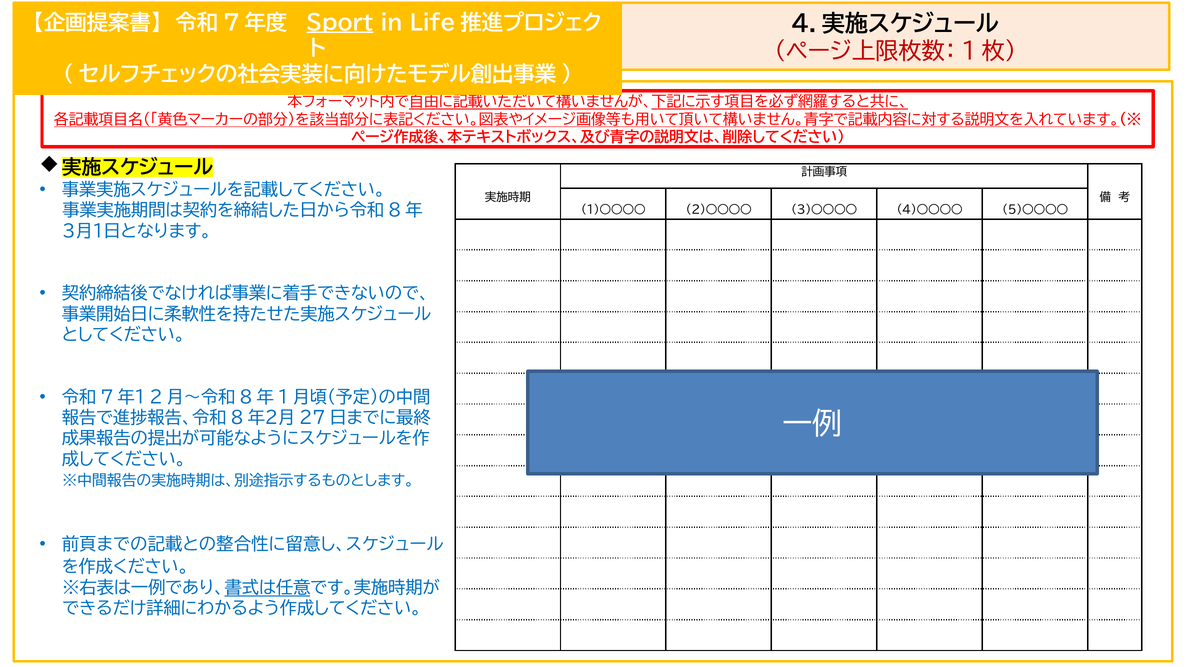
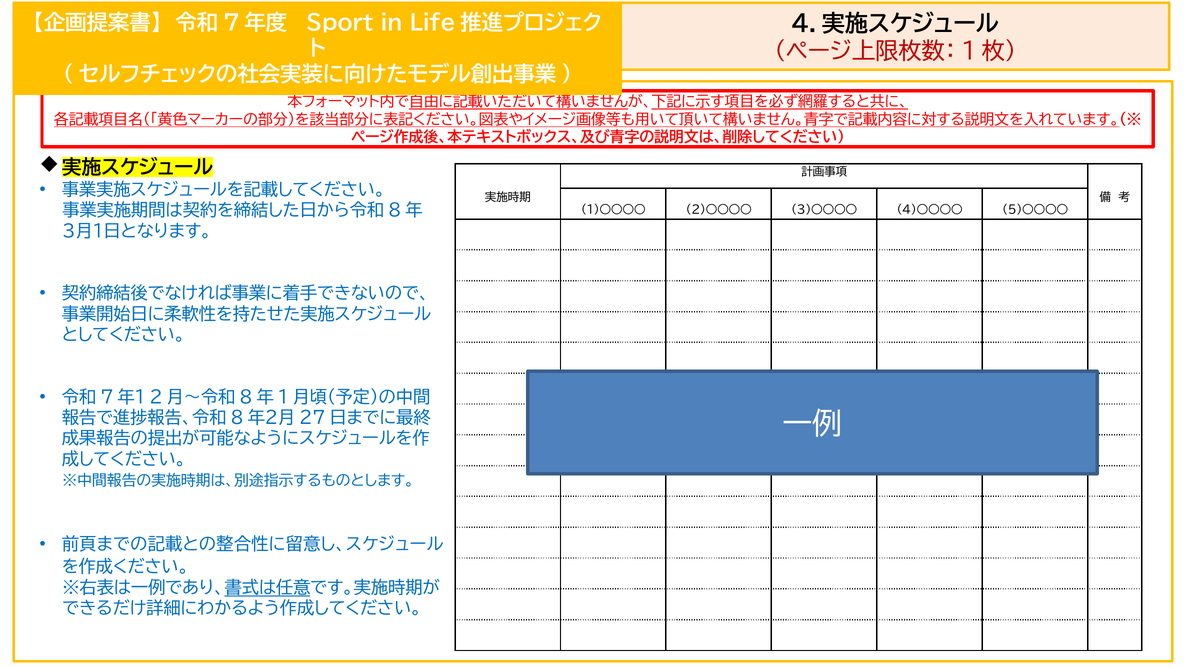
Sport underline: present -> none
